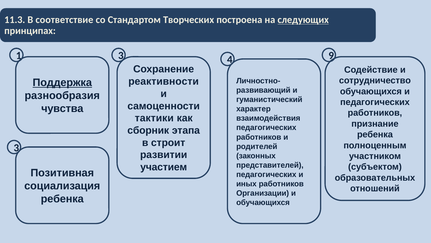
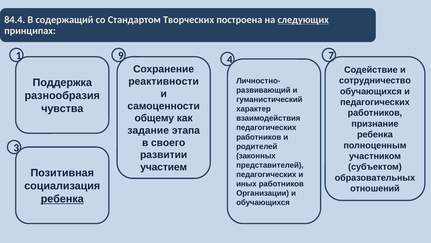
11.3: 11.3 -> 84.4
соответствие: соответствие -> содержащий
1 3: 3 -> 9
9: 9 -> 7
Поддержка underline: present -> none
тактики: тактики -> общему
сборник: сборник -> задание
строит: строит -> своего
ребенка at (62, 199) underline: none -> present
